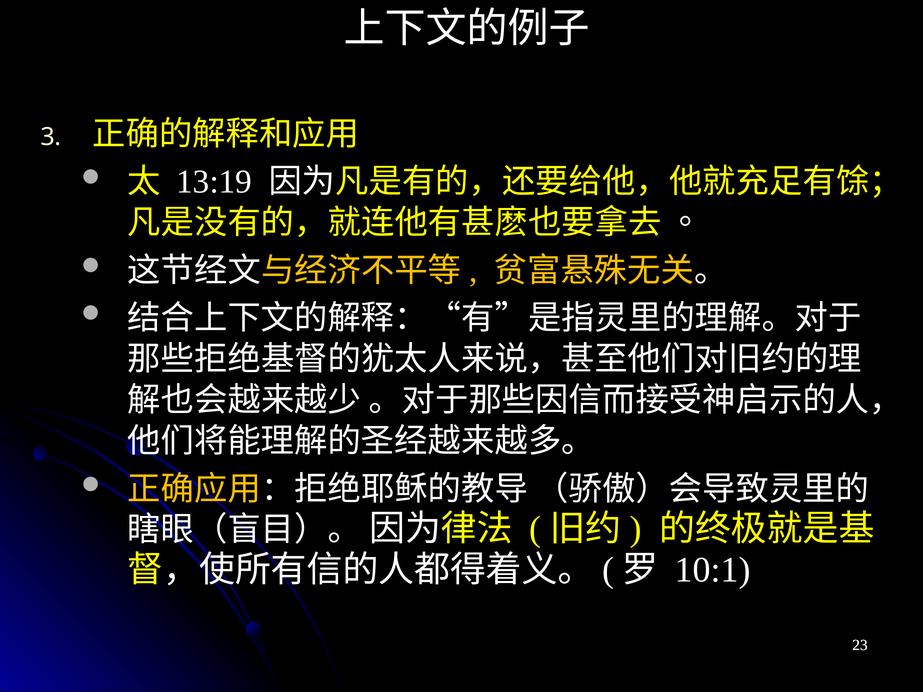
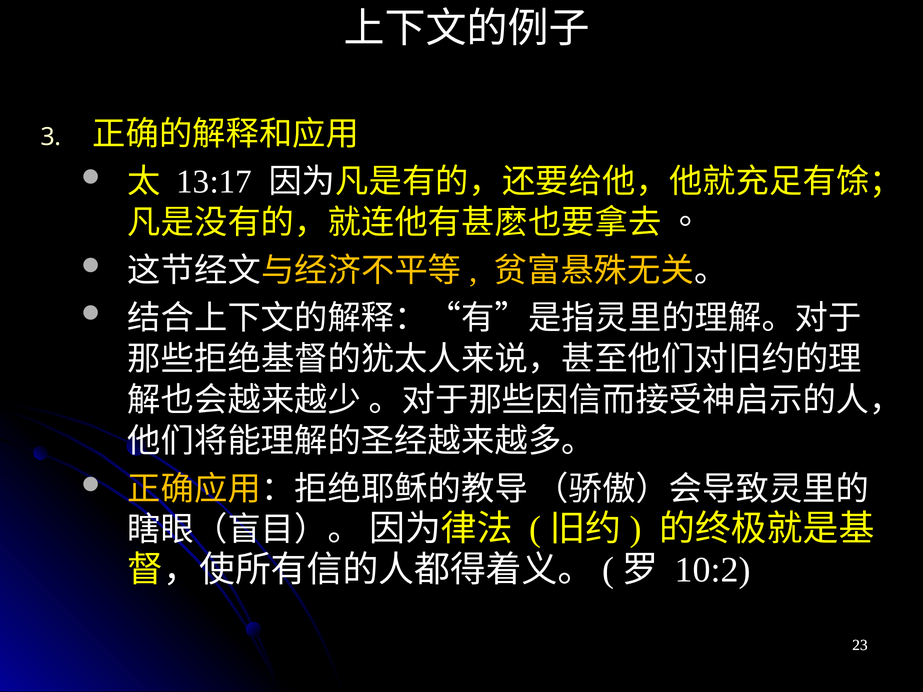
13:19: 13:19 -> 13:17
10:1: 10:1 -> 10:2
